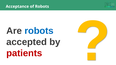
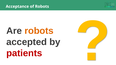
robots at (39, 31) colour: blue -> orange
